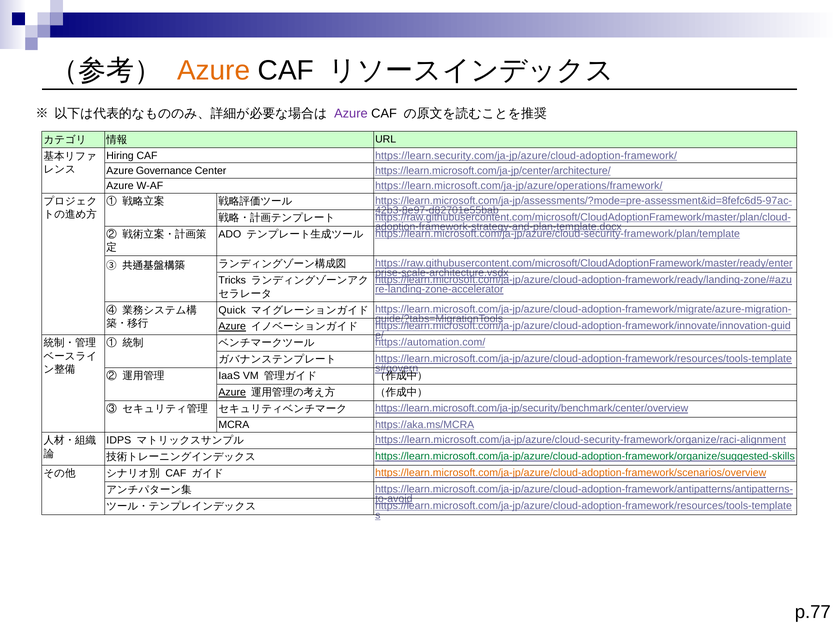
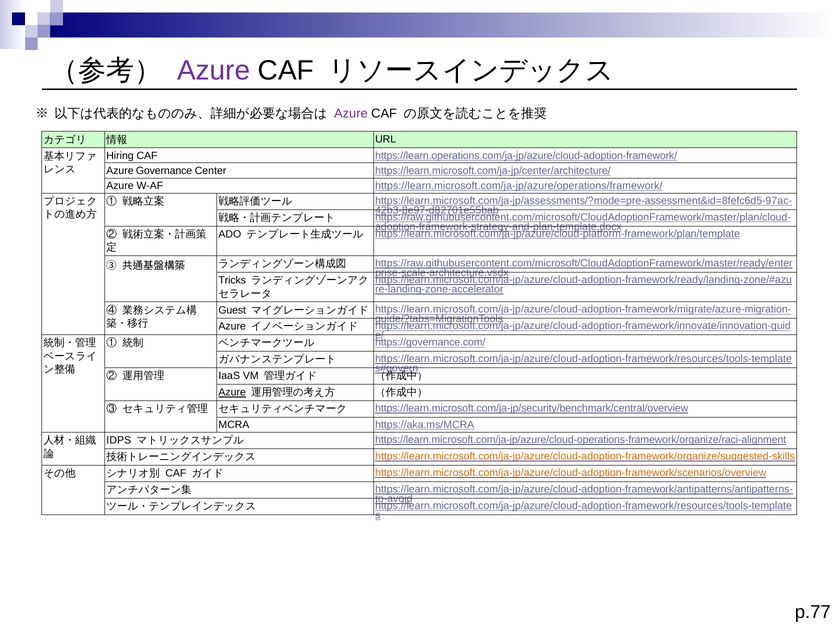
Azure at (214, 70) colour: orange -> purple
https://learn.security.com/ja-jp/azure/cloud-adoption-framework/: https://learn.security.com/ja-jp/azure/cloud-adoption-framework/ -> https://learn.operations.com/ja-jp/azure/cloud-adoption-framework/
https://learn.microsoft.com/ja-jp/azure/cloud-security-framework/plan/template: https://learn.microsoft.com/ja-jp/azure/cloud-security-framework/plan/template -> https://learn.microsoft.com/ja-jp/azure/cloud-platform-framework/plan/template
Quick: Quick -> Guest
Azure at (232, 327) underline: present -> none
https://automation.com/: https://automation.com/ -> https://governance.com/
https://learn.microsoft.com/ja-jp/security/benchmark/center/overview: https://learn.microsoft.com/ja-jp/security/benchmark/center/overview -> https://learn.microsoft.com/ja-jp/security/benchmark/central/overview
https://learn.microsoft.com/ja-jp/azure/cloud-security-framework/organize/raci-alignment: https://learn.microsoft.com/ja-jp/azure/cloud-security-framework/organize/raci-alignment -> https://learn.microsoft.com/ja-jp/azure/cloud-operations-framework/organize/raci-alignment
https://learn.microsoft.com/ja-jp/azure/cloud-adoption-framework/organize/suggested-skills colour: green -> orange
